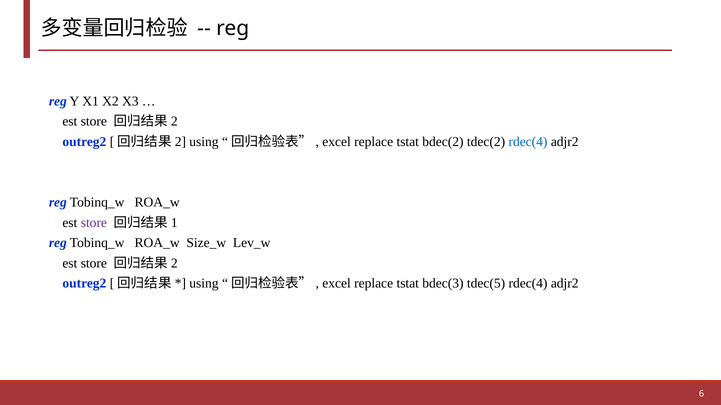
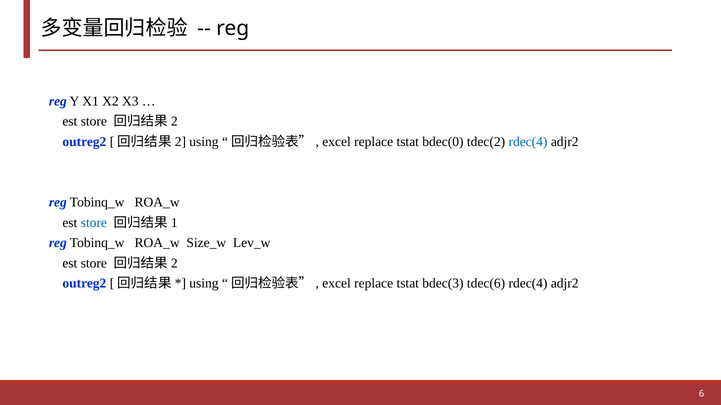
bdec(2: bdec(2 -> bdec(0
store at (94, 223) colour: purple -> blue
tdec(5: tdec(5 -> tdec(6
